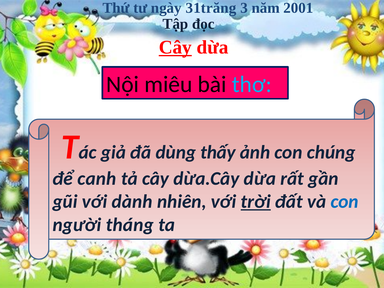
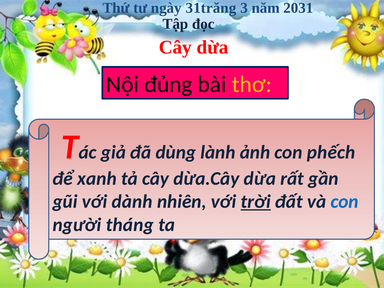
2001: 2001 -> 2031
Cây at (175, 47) underline: present -> none
miêu: miêu -> đủng
thơ colour: light blue -> yellow
thấy: thấy -> lành
chúng: chúng -> phếch
canh: canh -> xanh
